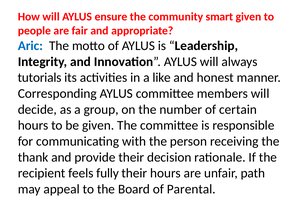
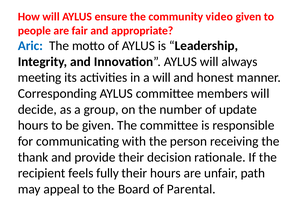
smart: smart -> video
tutorials: tutorials -> meeting
a like: like -> will
certain: certain -> update
